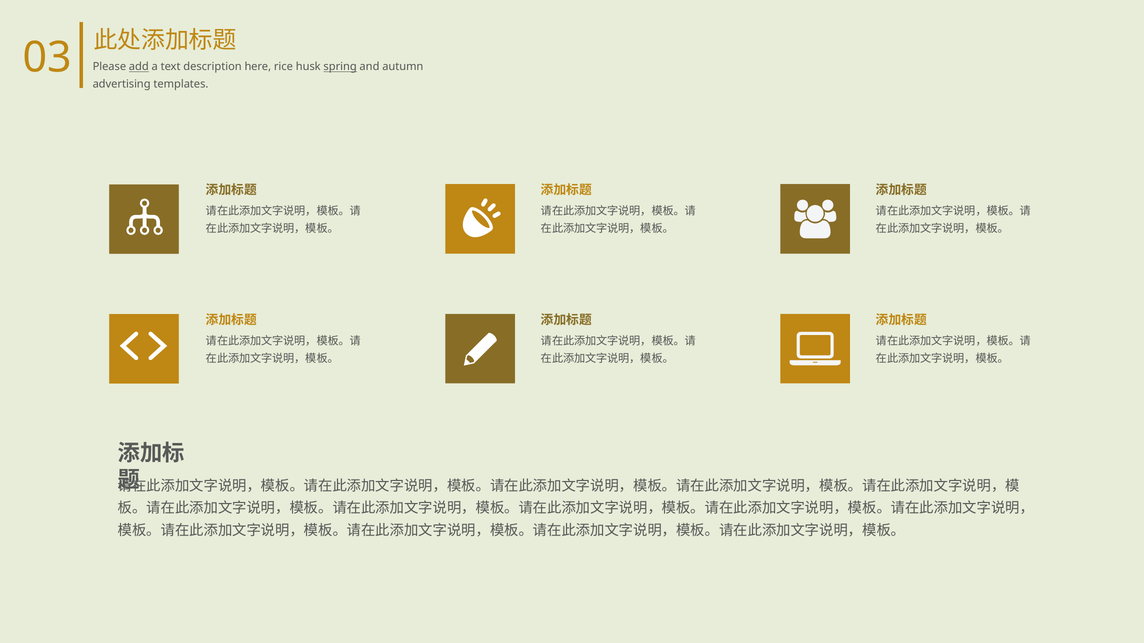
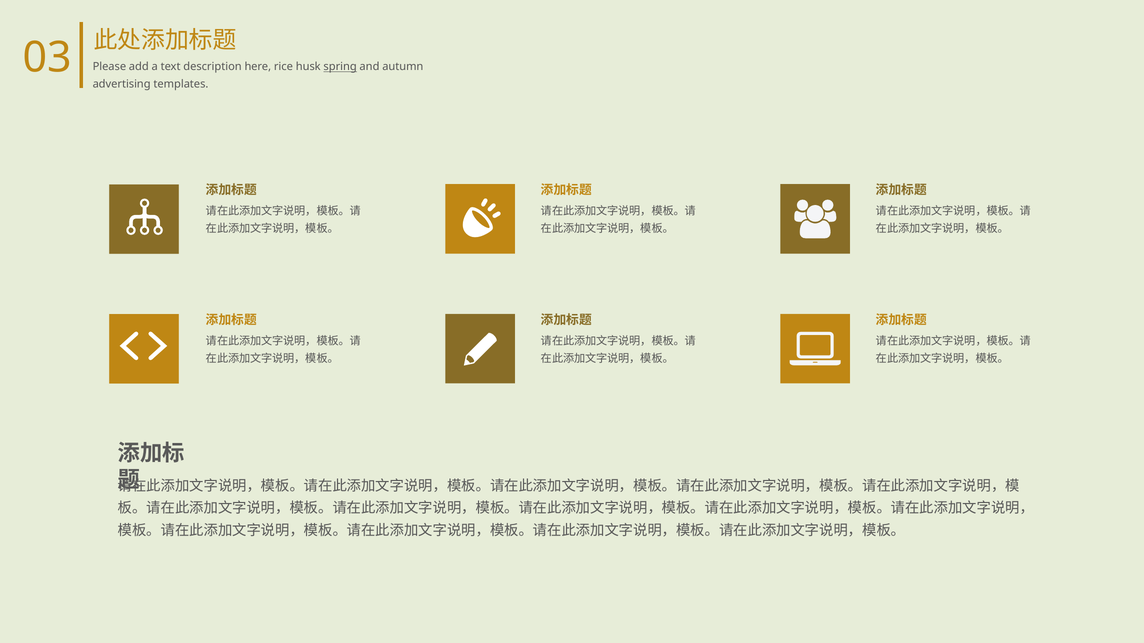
add underline: present -> none
